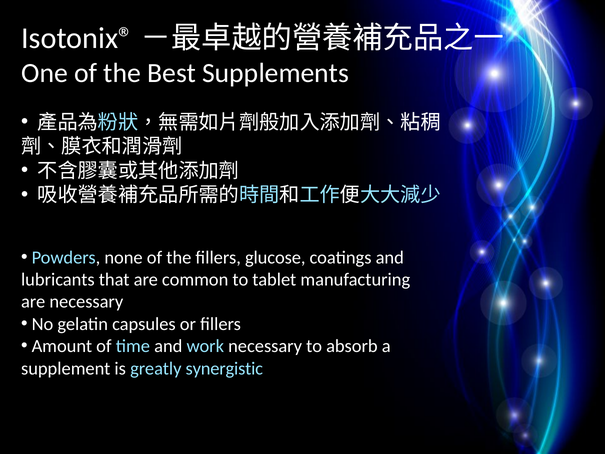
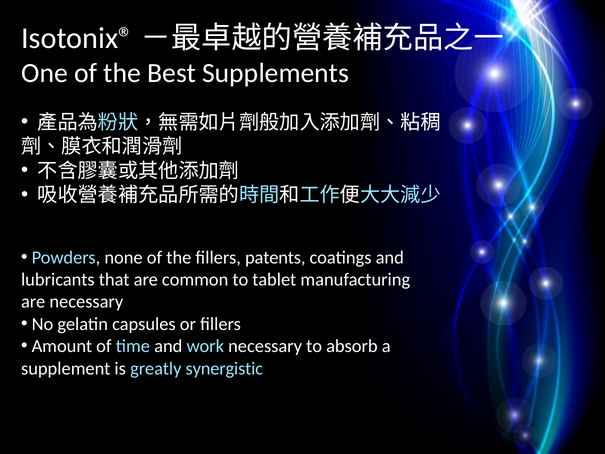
glucose: glucose -> patents
